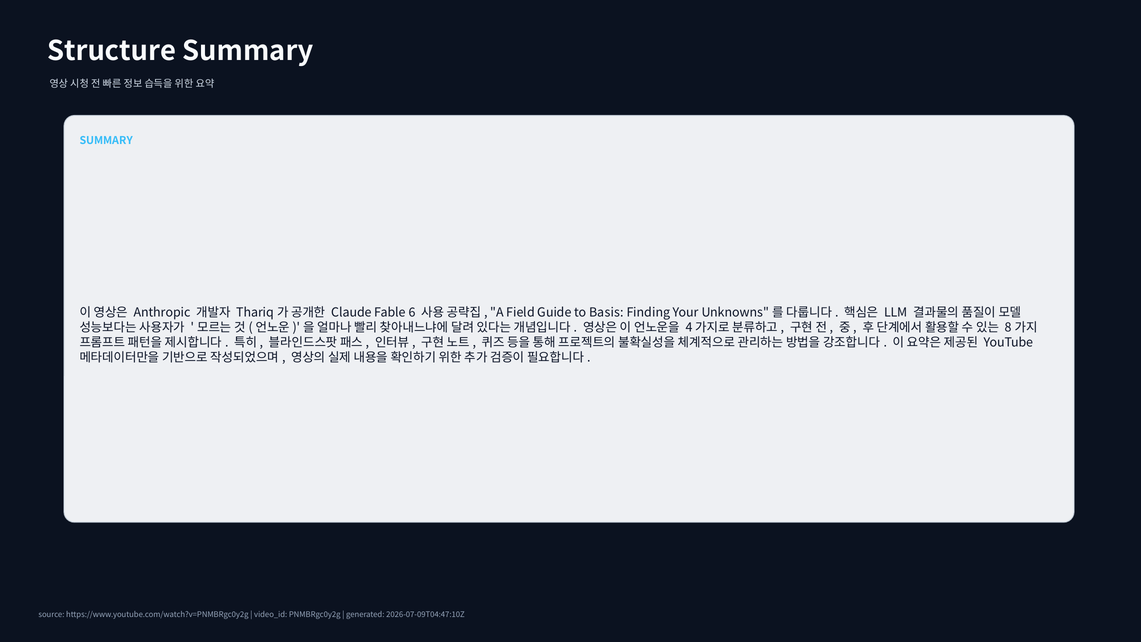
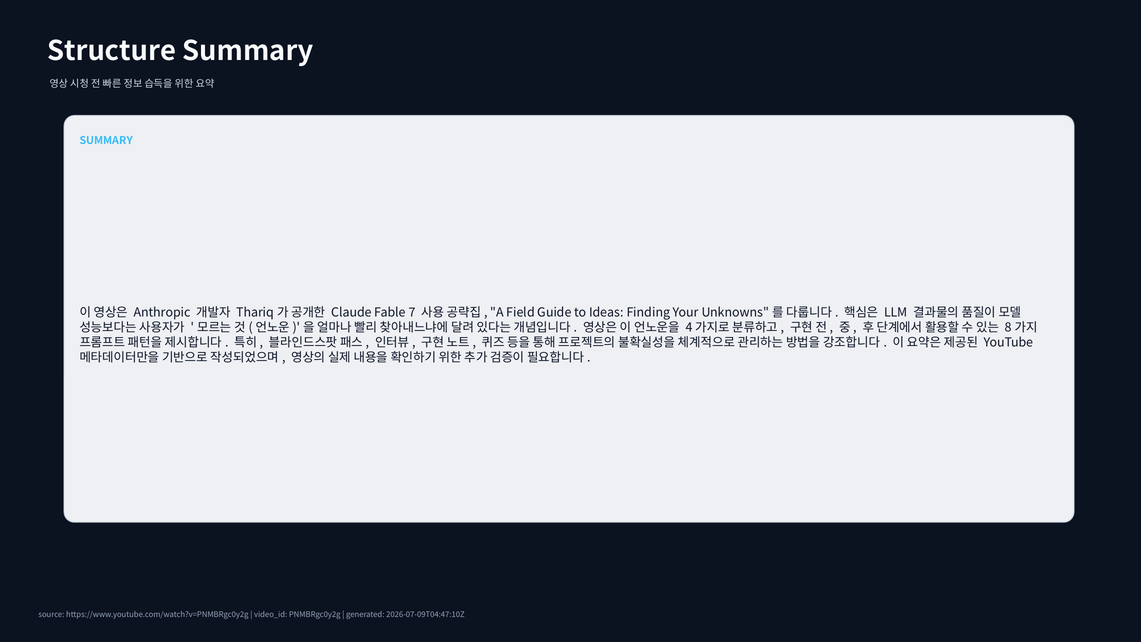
6: 6 -> 7
Basis: Basis -> Ideas
